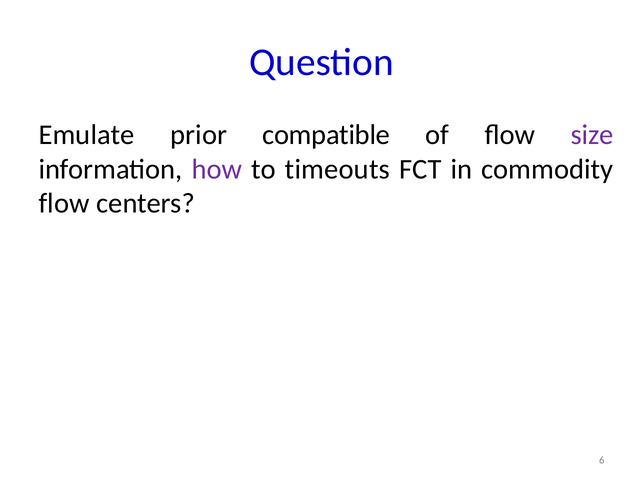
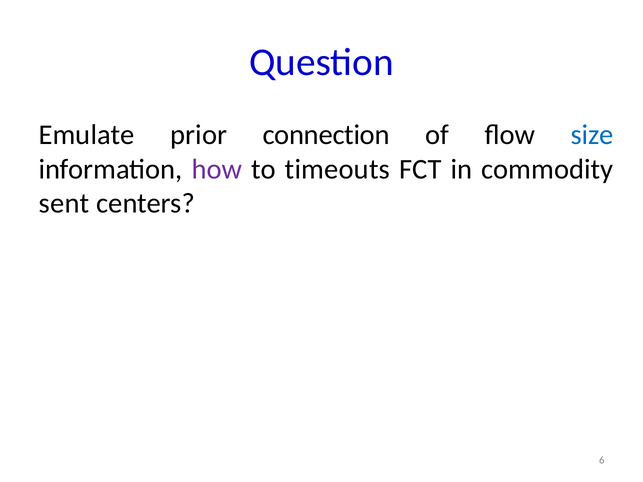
compatible: compatible -> connection
size colour: purple -> blue
flow at (64, 204): flow -> sent
